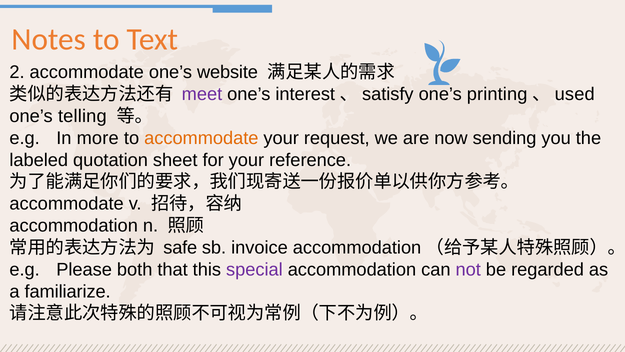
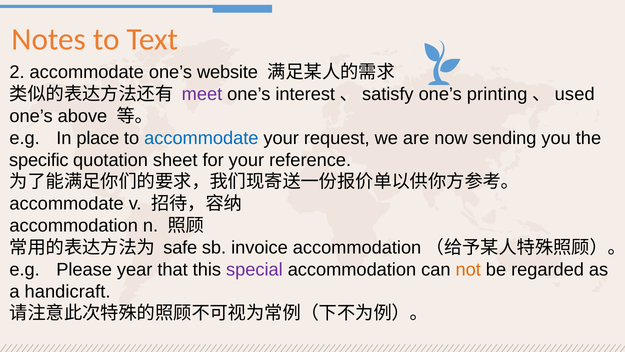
telling: telling -> above
more: more -> place
accommodate at (201, 138) colour: orange -> blue
labeled: labeled -> specific
both: both -> year
not colour: purple -> orange
familiarize: familiarize -> handicraft
